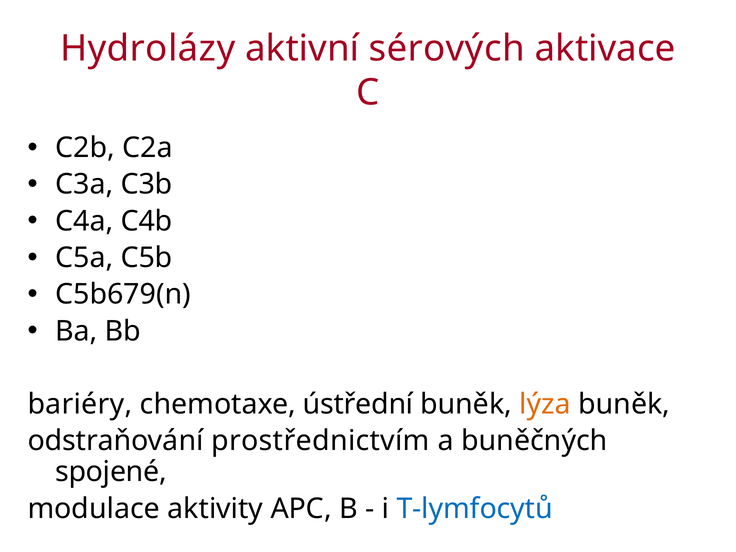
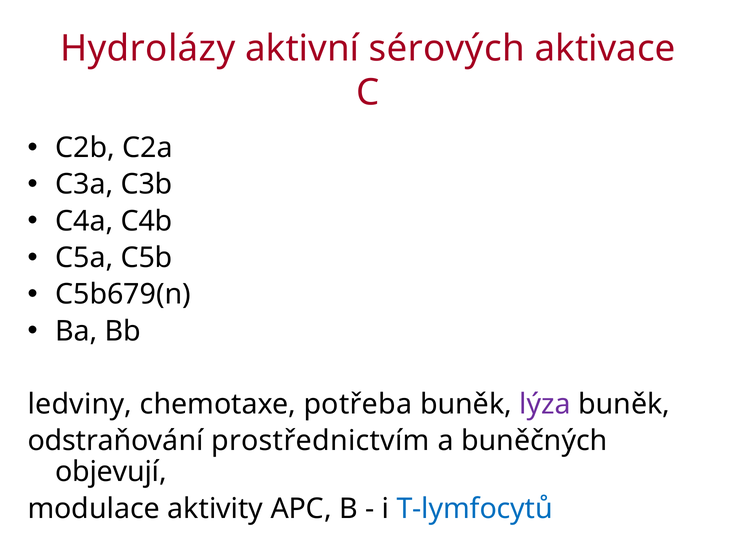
bariéry: bariéry -> ledviny
ústřední: ústřední -> potřeba
lýza colour: orange -> purple
spojené: spojené -> objevují
